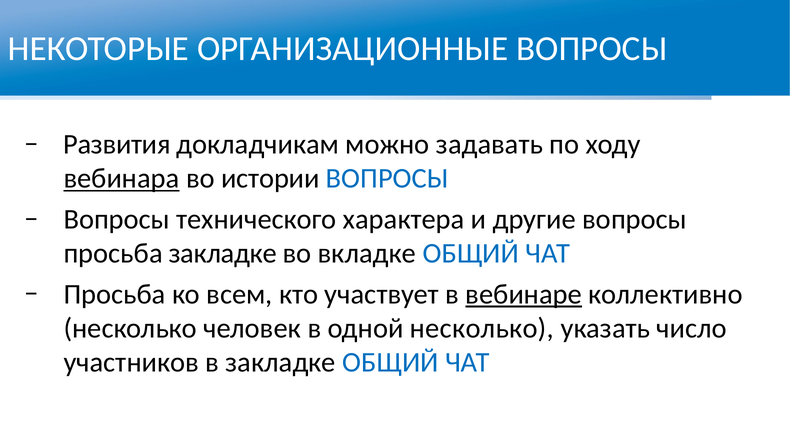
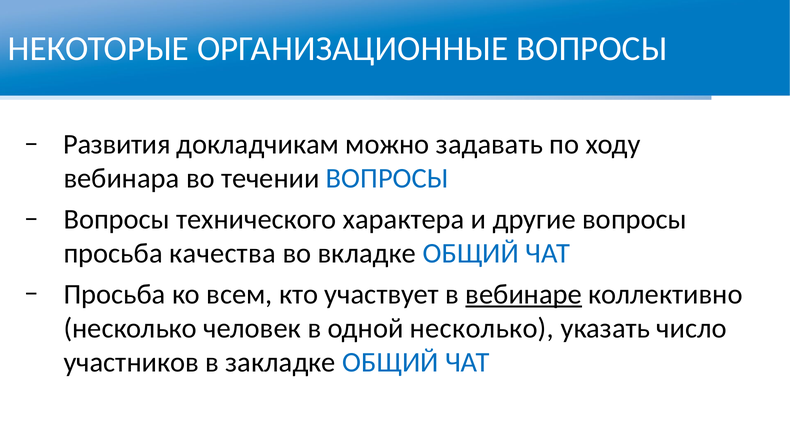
вебинара underline: present -> none
истории: истории -> течении
просьба закладке: закладке -> качества
